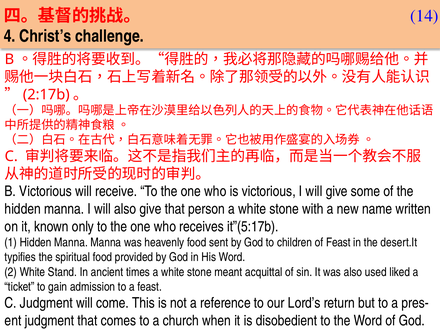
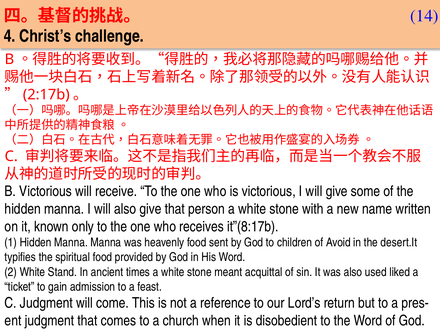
it”(5:17b: it”(5:17b -> it”(8:17b
of Feast: Feast -> Avoid
